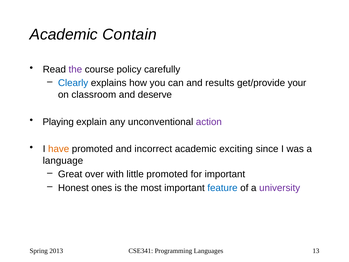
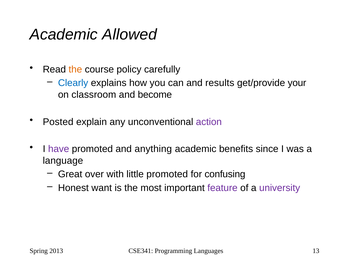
Contain: Contain -> Allowed
the at (75, 69) colour: purple -> orange
deserve: deserve -> become
Playing: Playing -> Posted
have colour: orange -> purple
incorrect: incorrect -> anything
exciting: exciting -> benefits
for important: important -> confusing
ones: ones -> want
feature colour: blue -> purple
